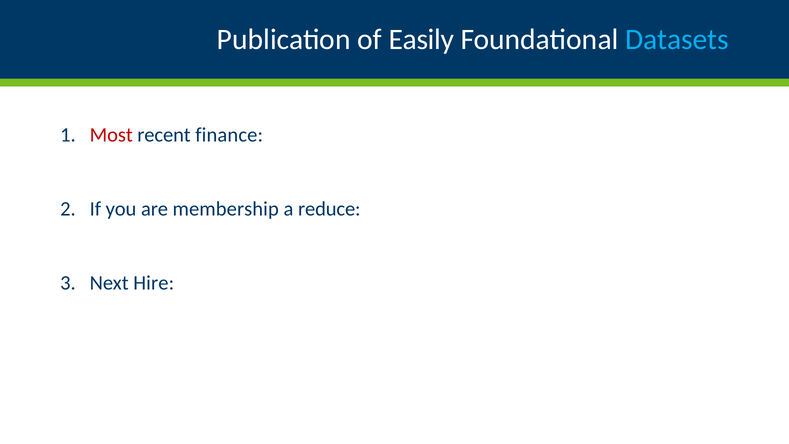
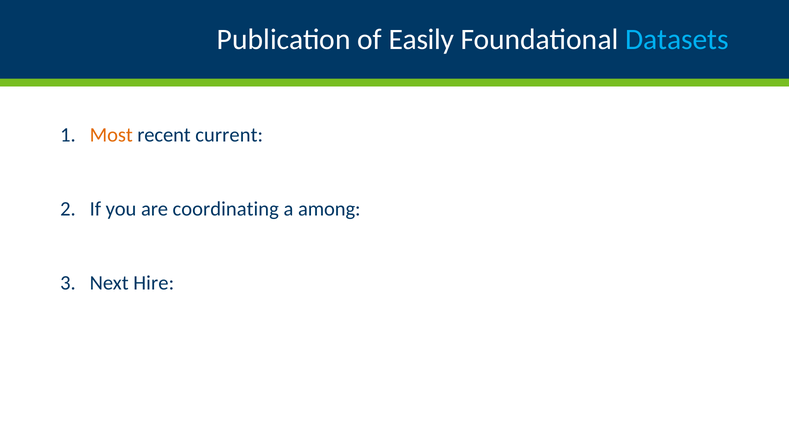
Most colour: red -> orange
finance: finance -> current
membership: membership -> coordinating
reduce: reduce -> among
